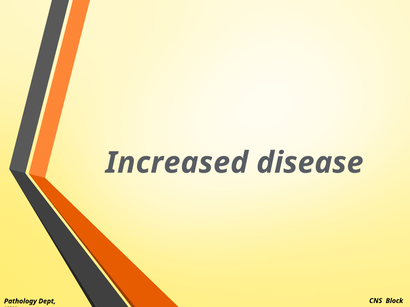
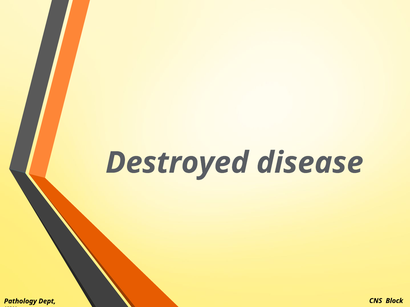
Increased: Increased -> Destroyed
